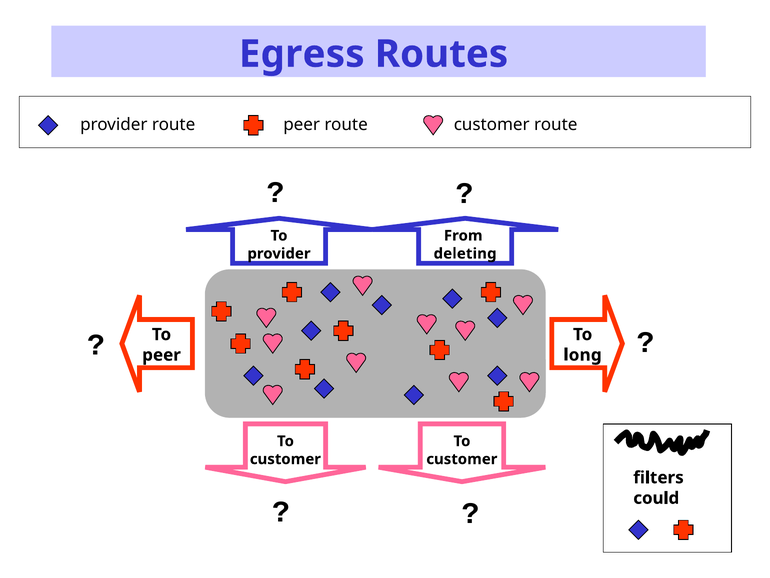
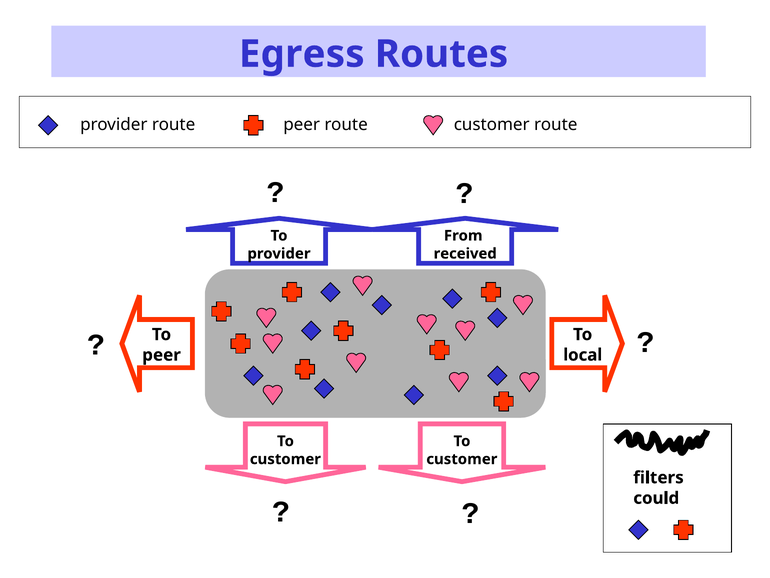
deleting: deleting -> received
long: long -> local
